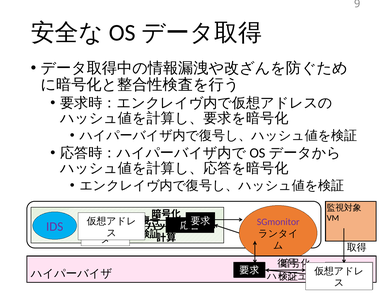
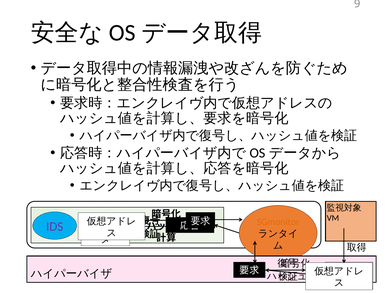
SGmonitor colour: purple -> orange
